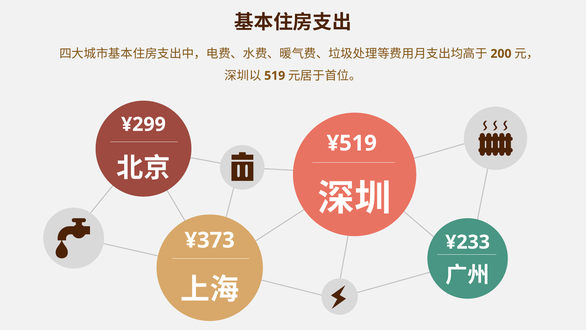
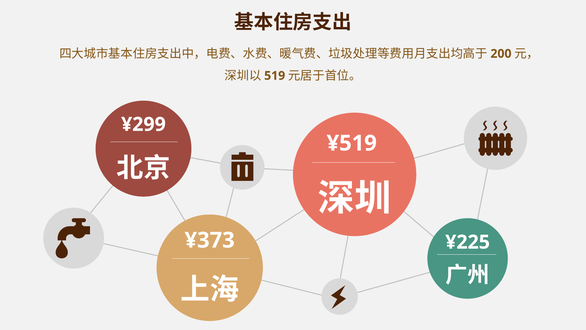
¥233: ¥233 -> ¥225
